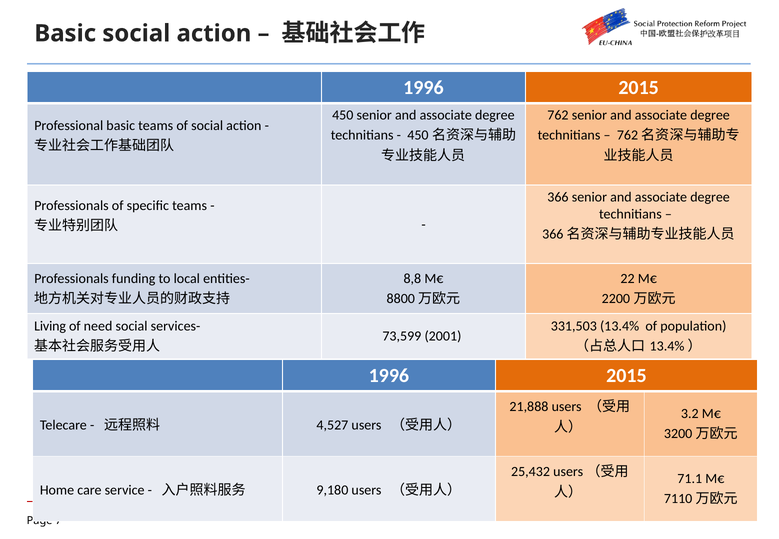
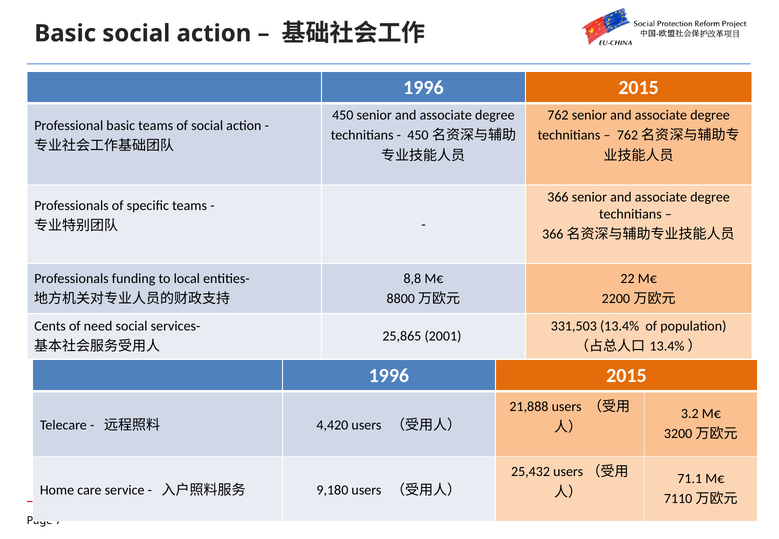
Living: Living -> Cents
73,599: 73,599 -> 25,865
4,527: 4,527 -> 4,420
